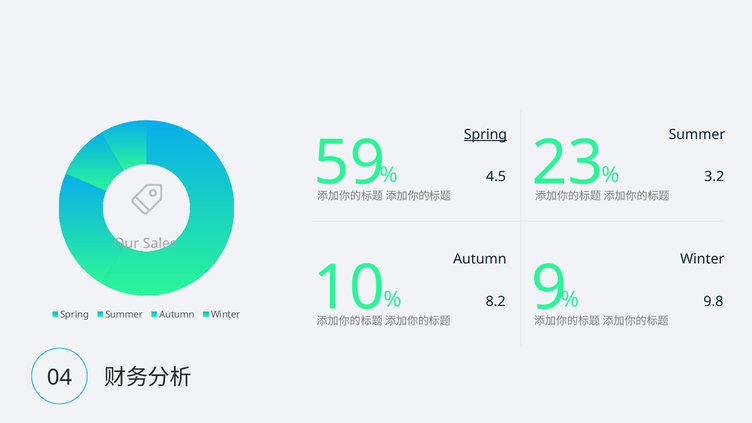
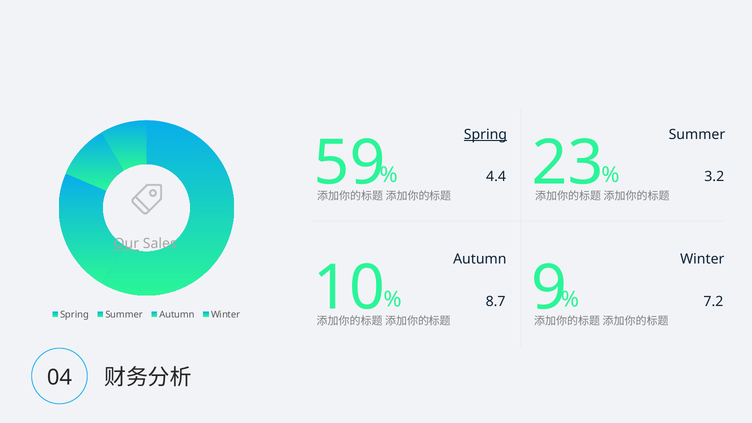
4.5: 4.5 -> 4.4
Our underline: none -> present
8.2: 8.2 -> 8.7
9.8: 9.8 -> 7.2
